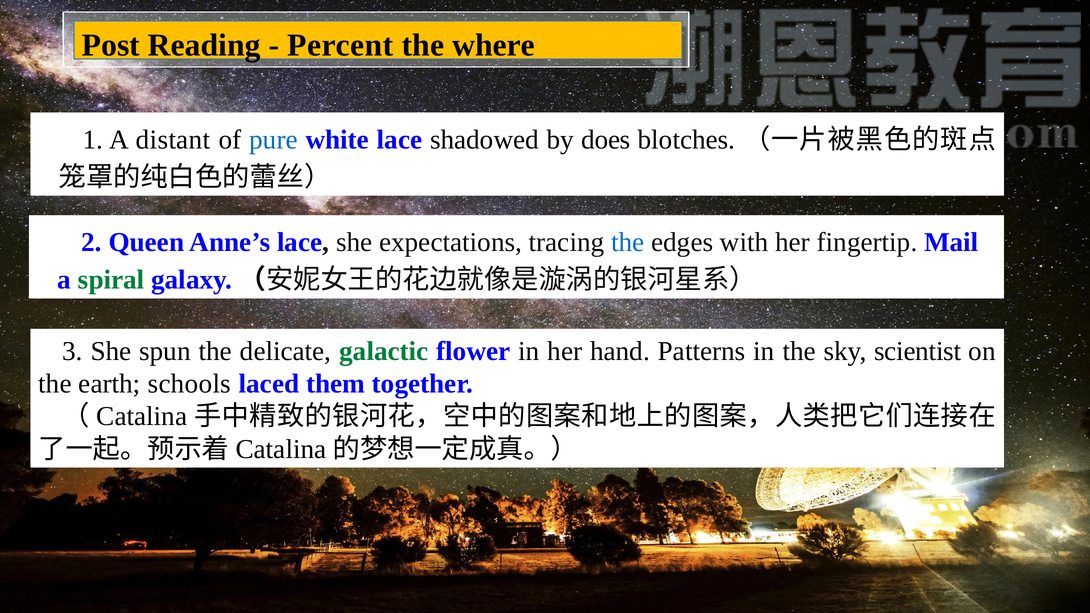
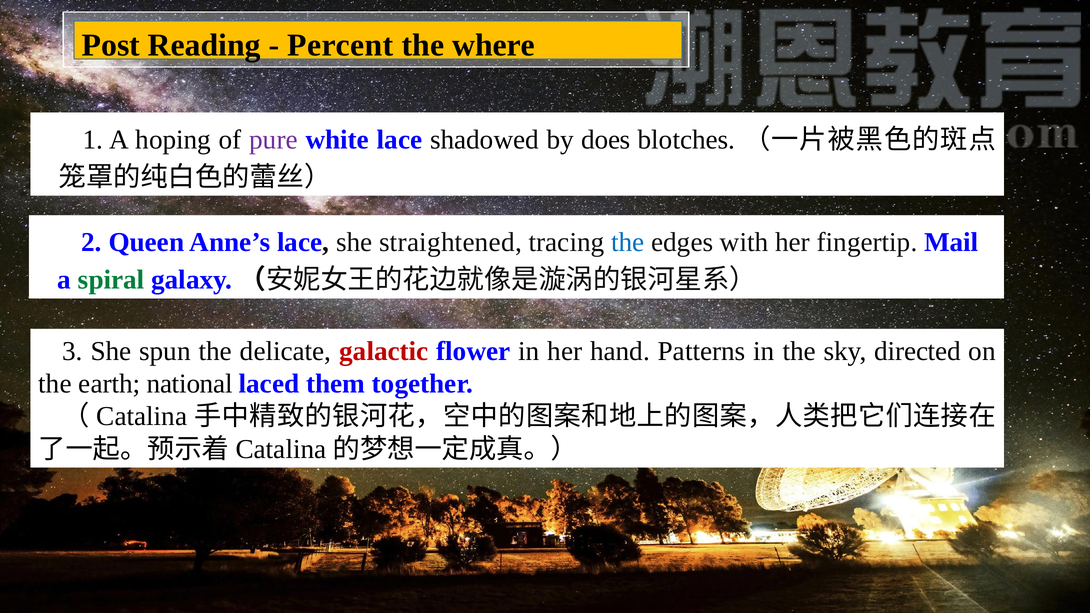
distant: distant -> hoping
pure colour: blue -> purple
expectations: expectations -> straightened
galactic colour: green -> red
scientist: scientist -> directed
schools: schools -> national
